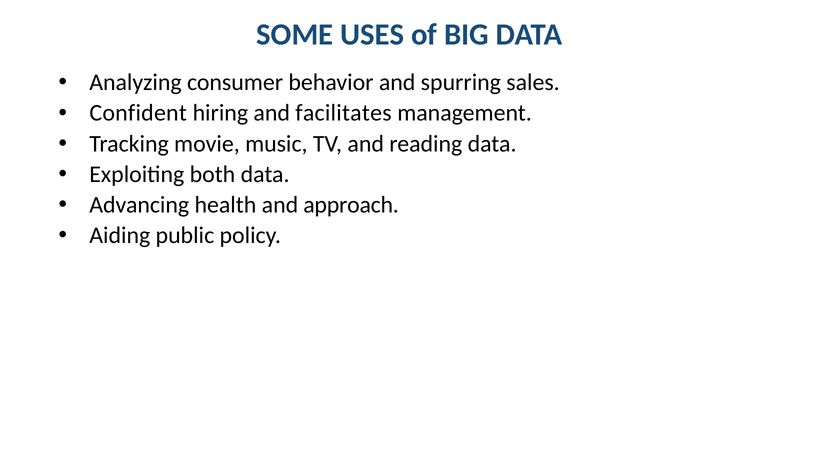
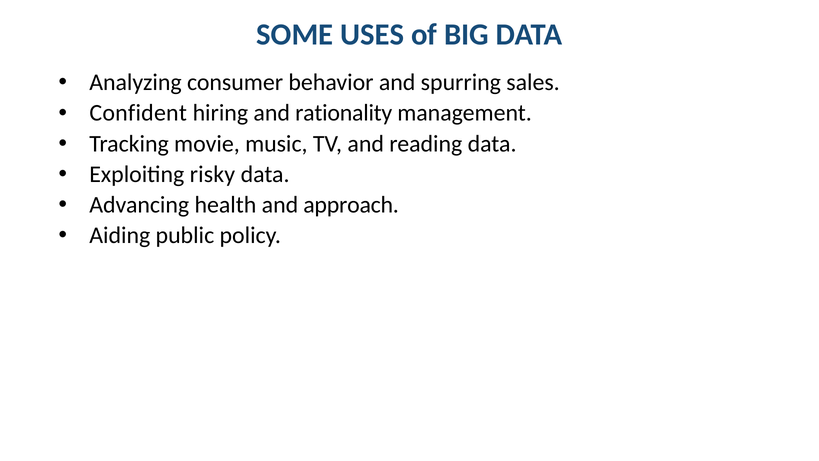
facilitates: facilitates -> rationality
both: both -> risky
